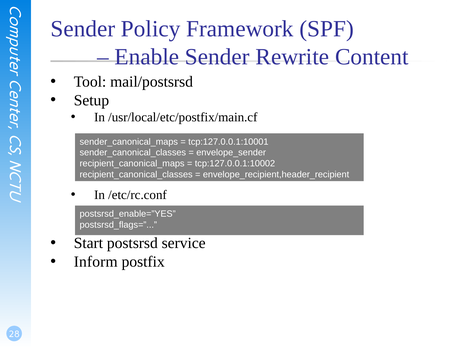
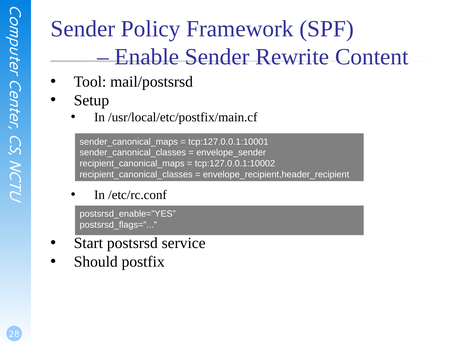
Inform: Inform -> Should
